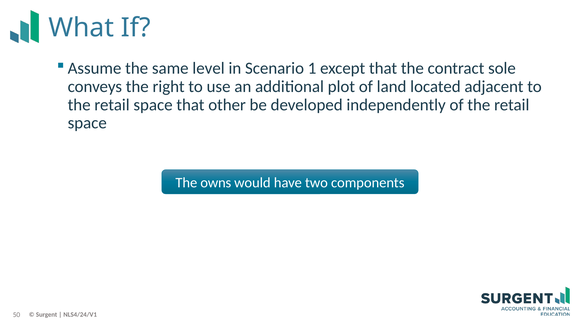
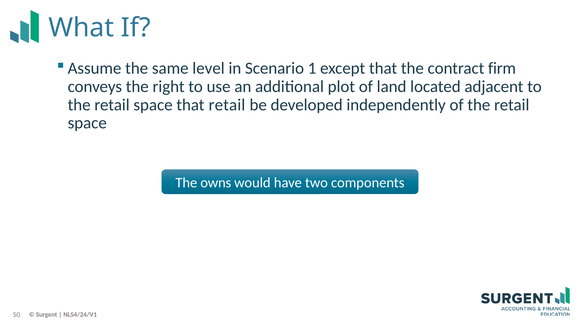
sole: sole -> firm
that other: other -> retail
